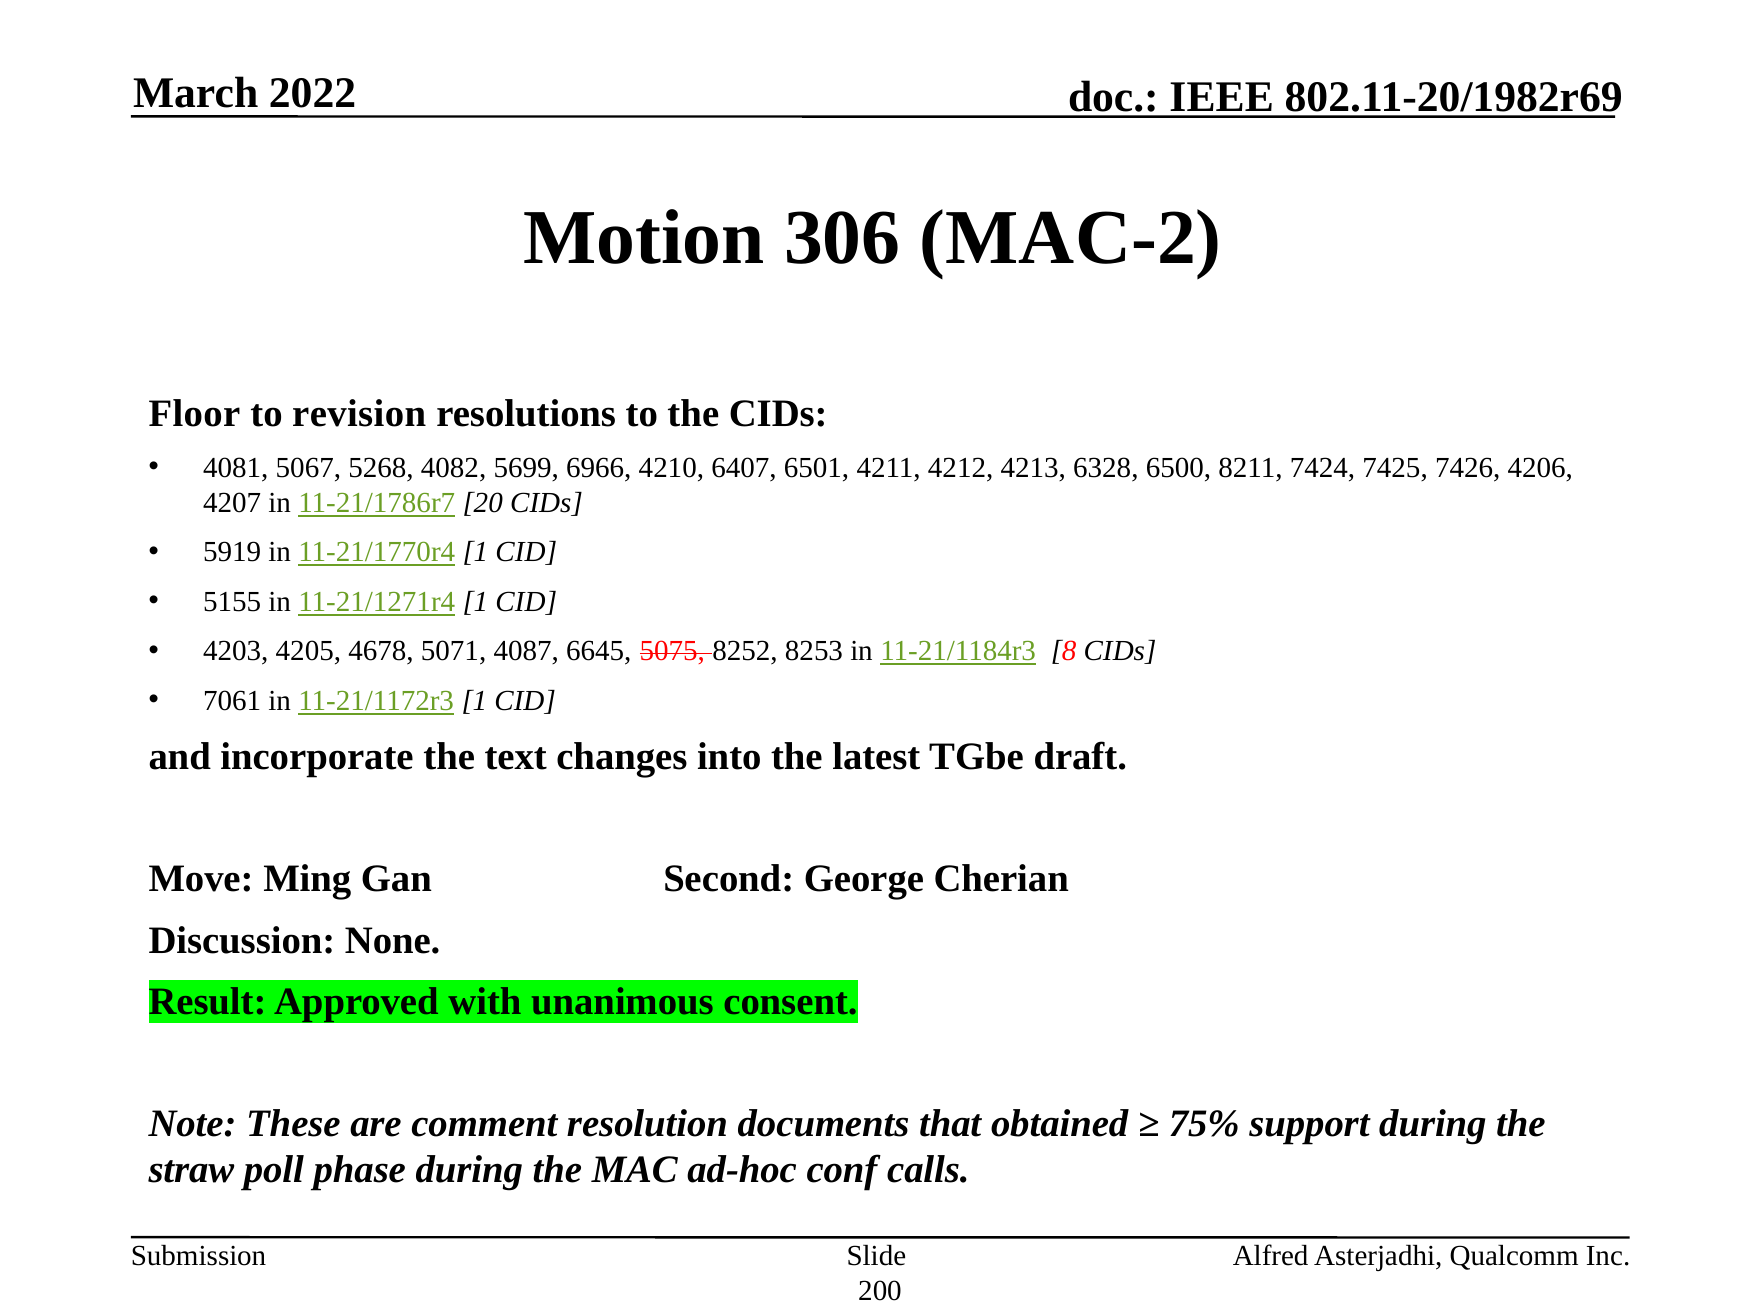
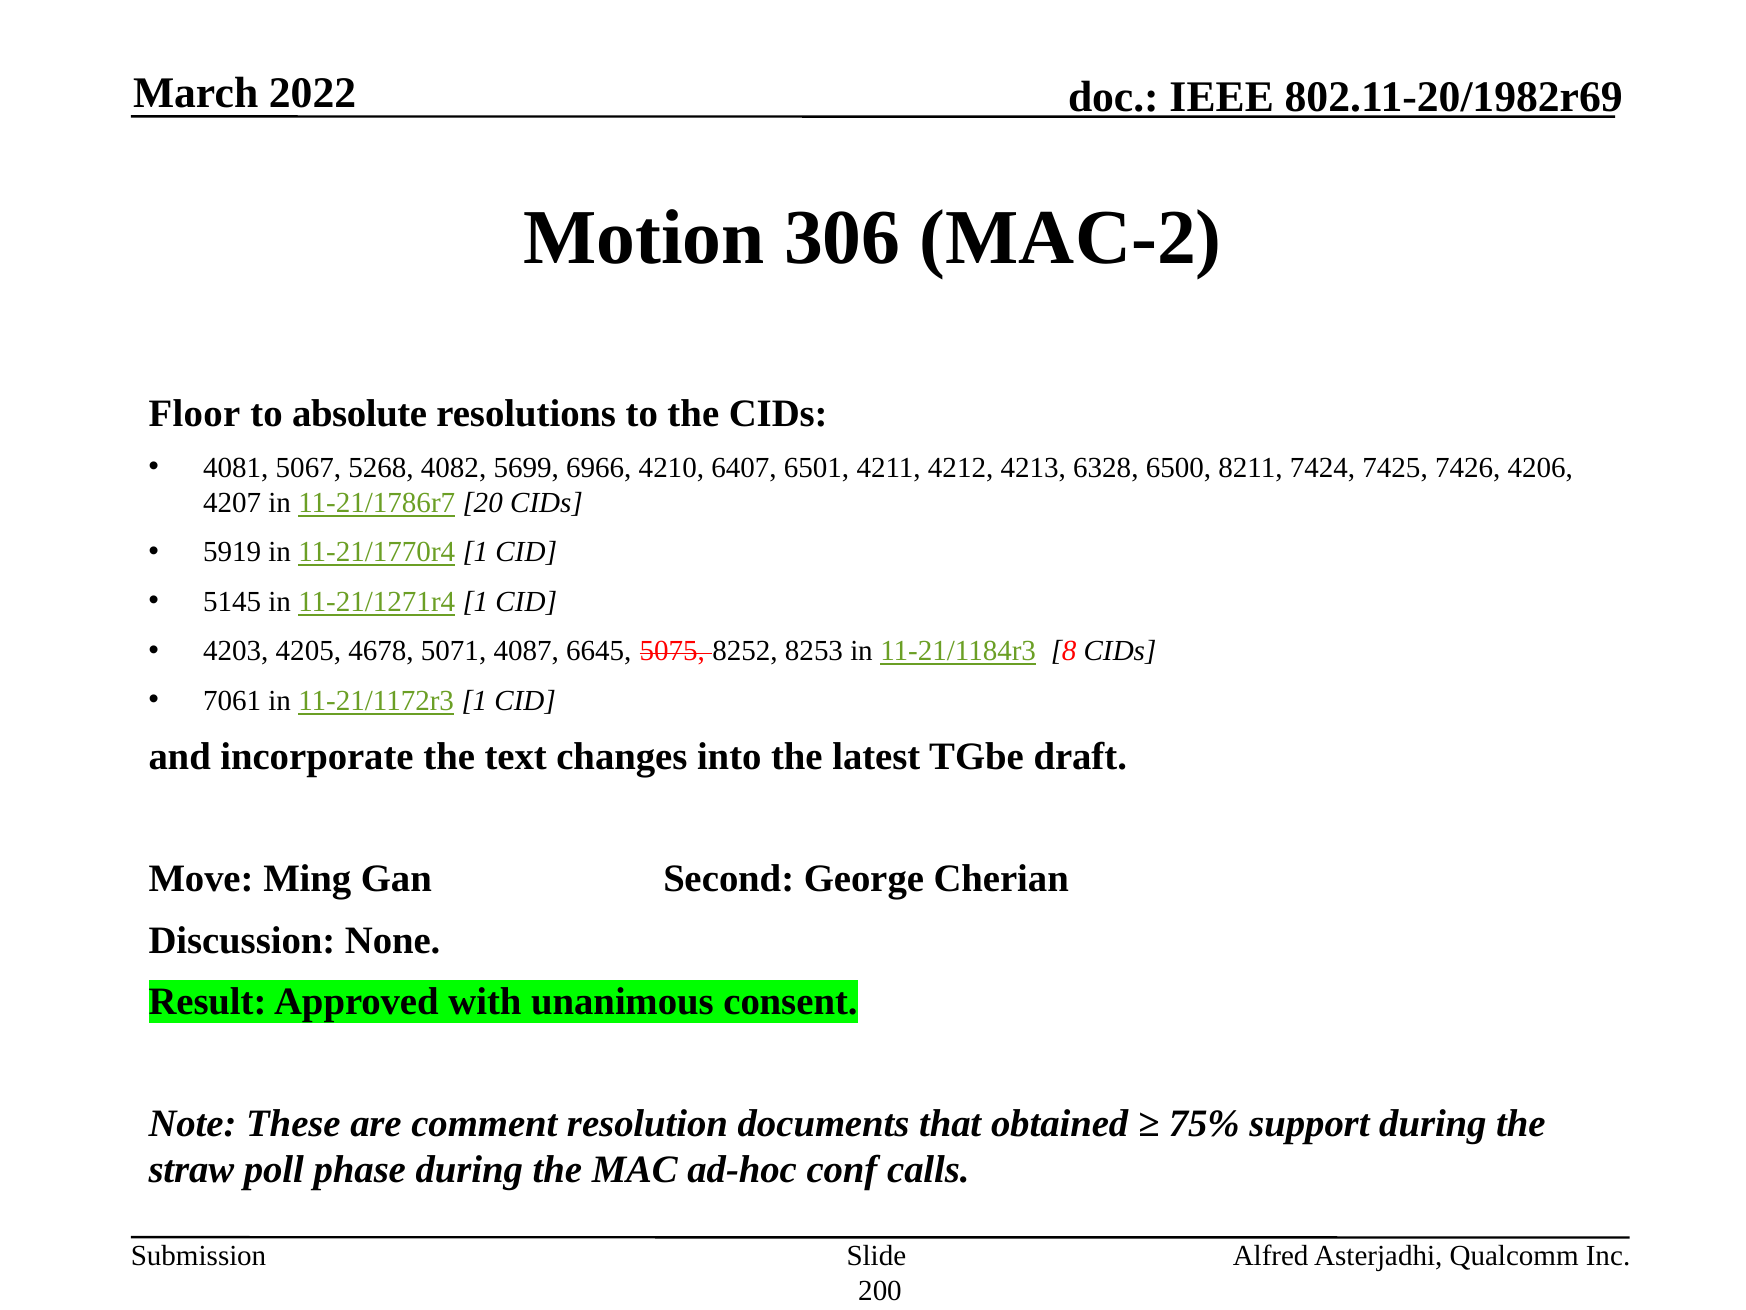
revision: revision -> absolute
5155: 5155 -> 5145
